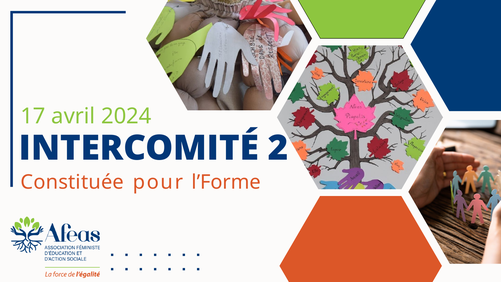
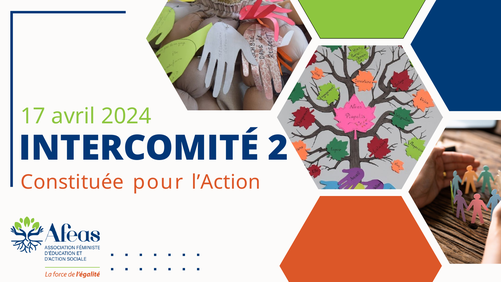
l’Forme: l’Forme -> l’Action
